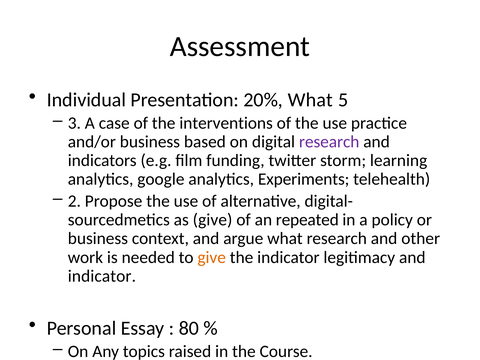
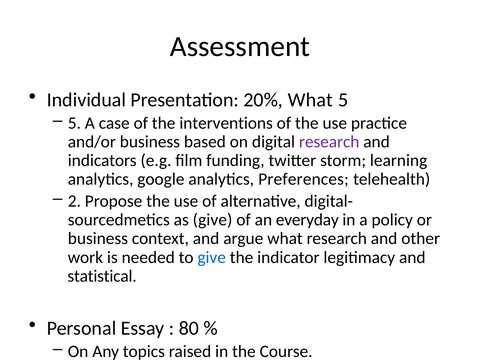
3 at (74, 123): 3 -> 5
Experiments: Experiments -> Preferences
repeated: repeated -> everyday
give at (212, 257) colour: orange -> blue
indicator at (102, 276): indicator -> statistical
